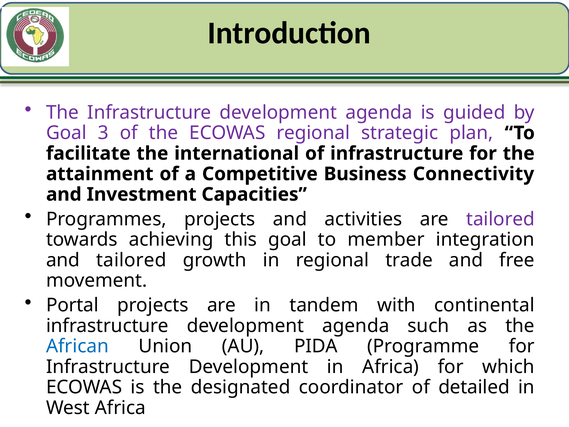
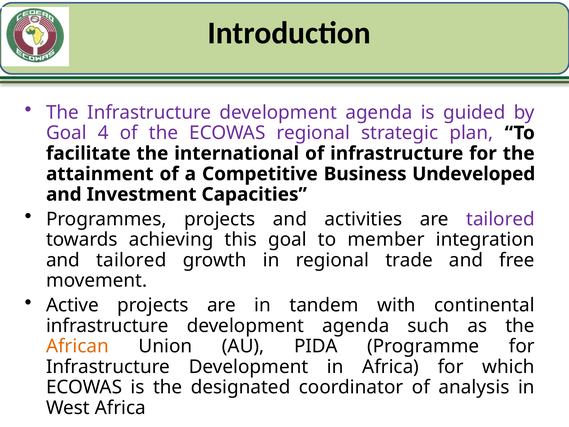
3: 3 -> 4
Connectivity: Connectivity -> Undeveloped
Portal: Portal -> Active
African colour: blue -> orange
detailed: detailed -> analysis
